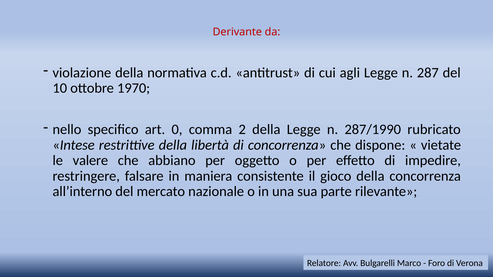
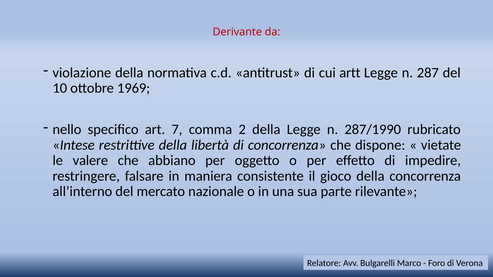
agli: agli -> artt
1970: 1970 -> 1969
0: 0 -> 7
